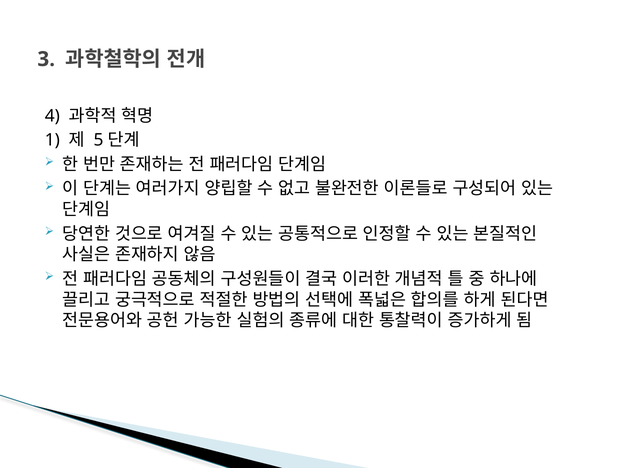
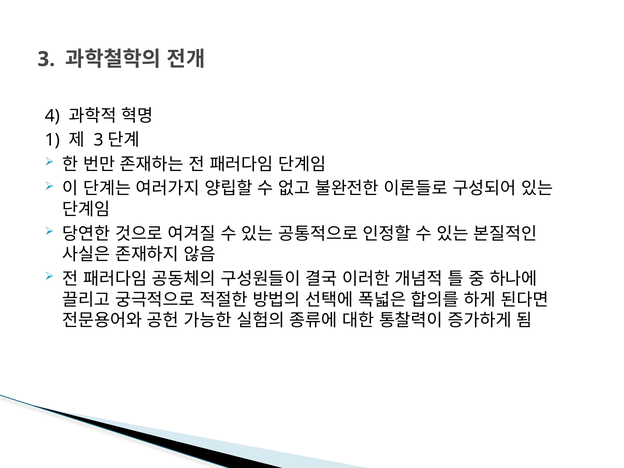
5 at (99, 140): 5 -> 3
